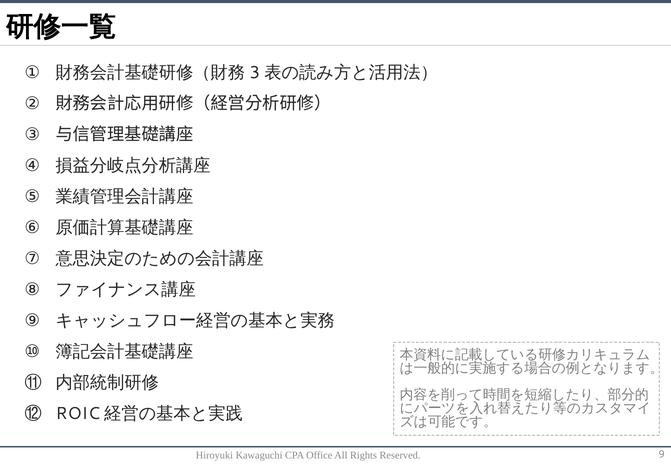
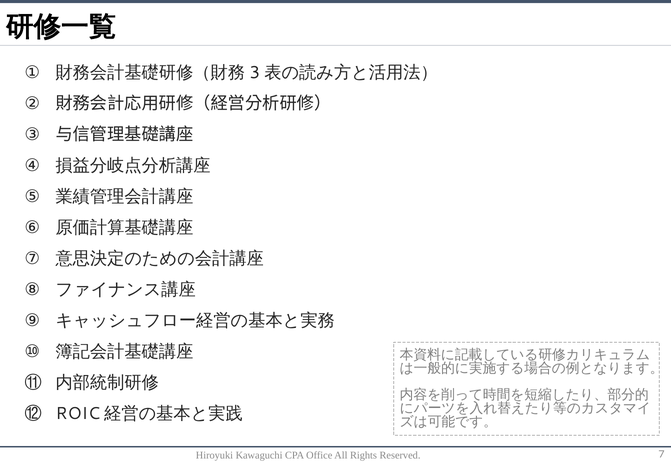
9: 9 -> 7
